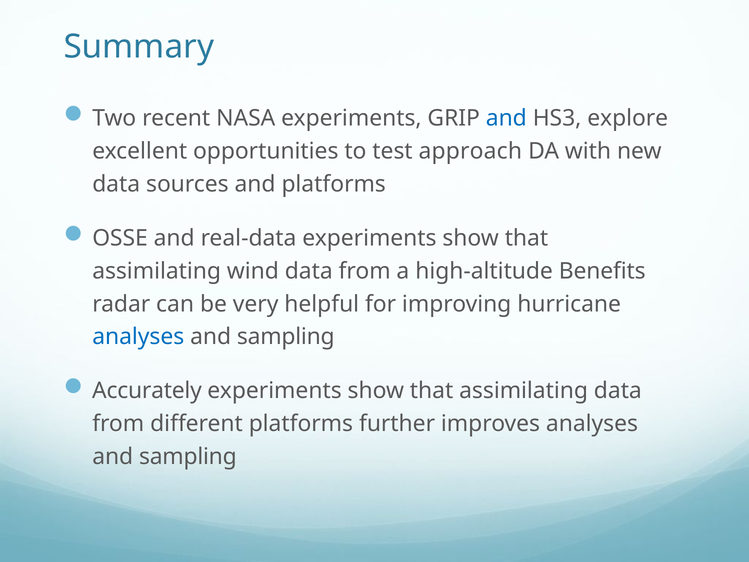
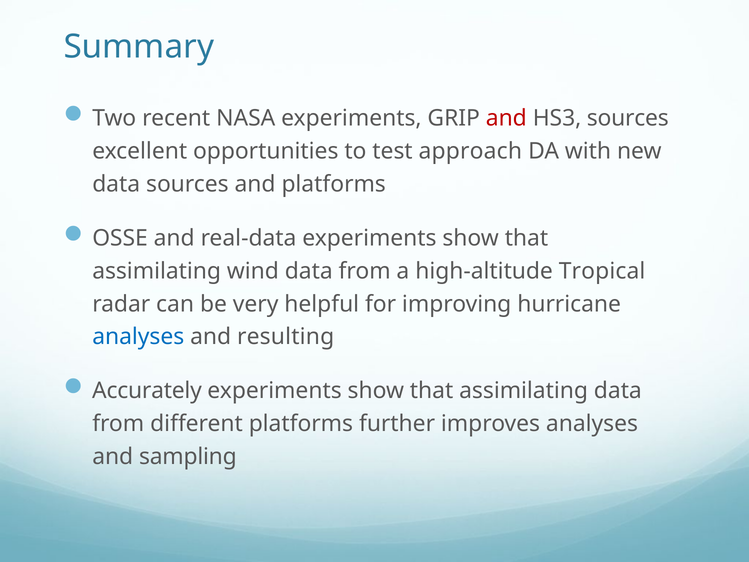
and at (506, 118) colour: blue -> red
HS3 explore: explore -> sources
Benefits: Benefits -> Tropical
sampling at (286, 337): sampling -> resulting
